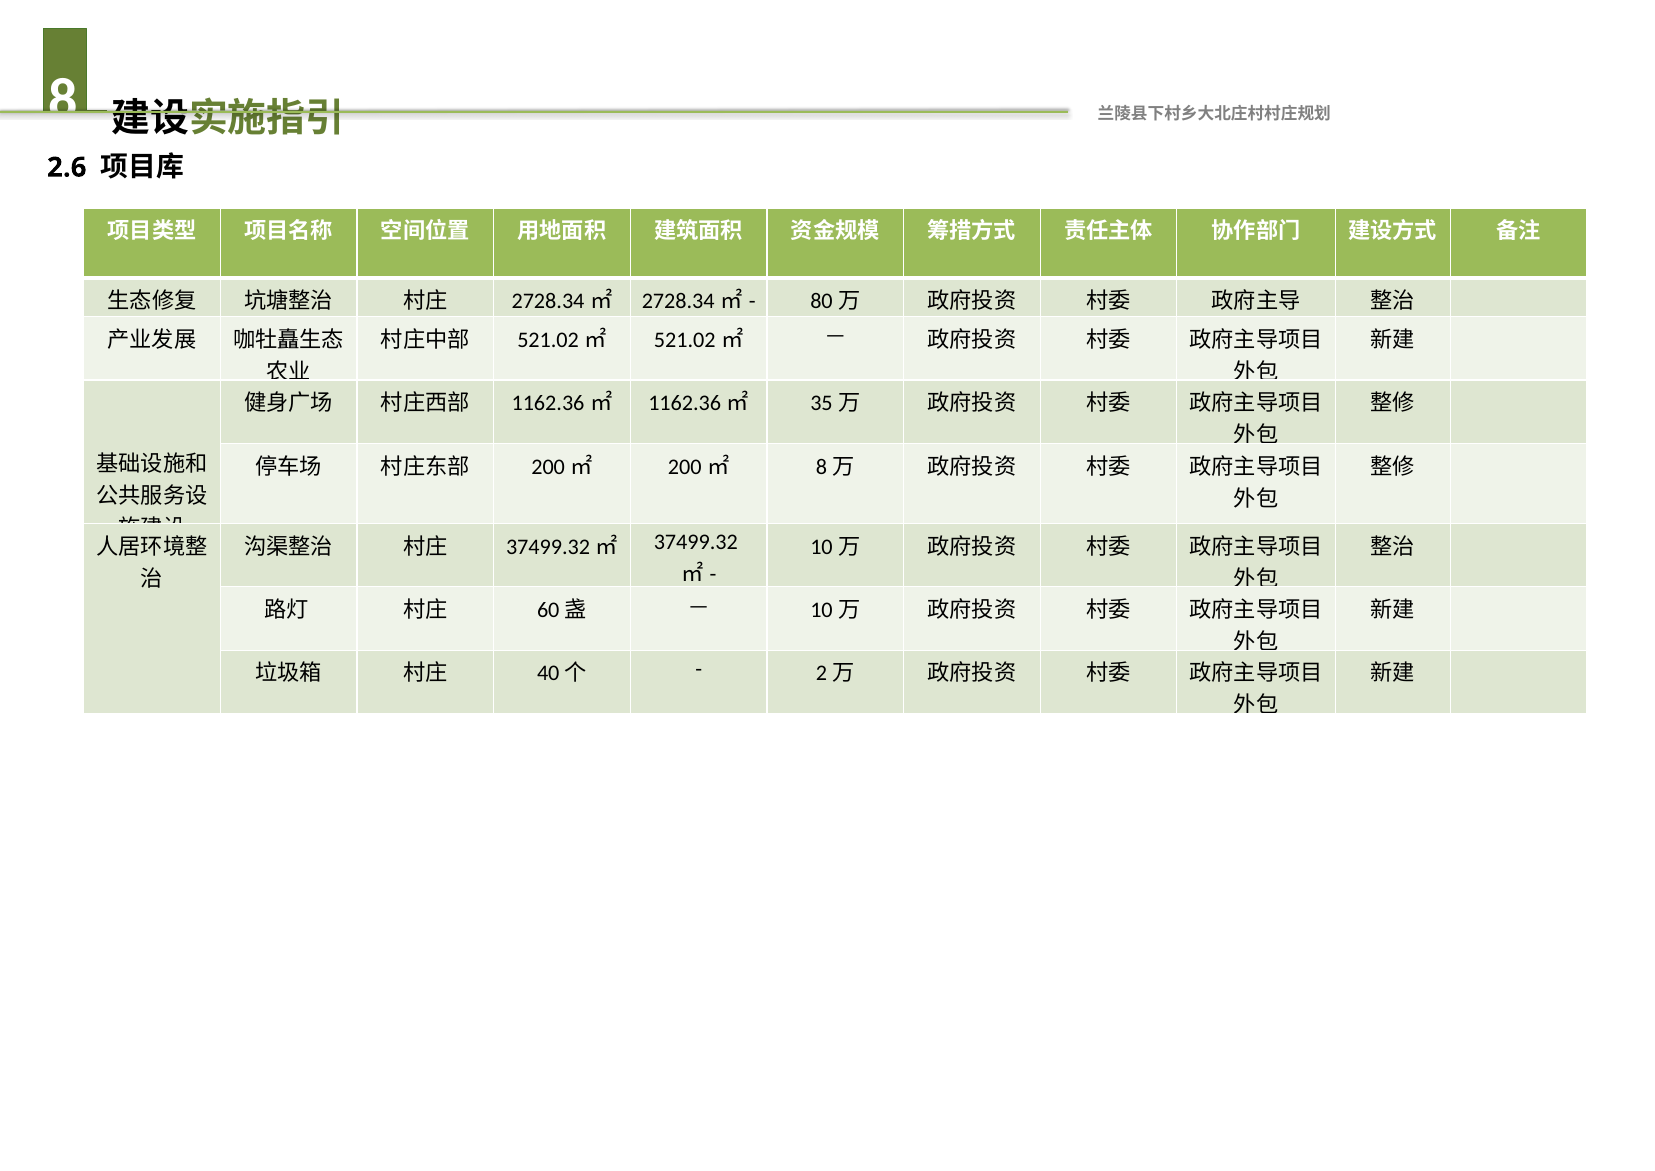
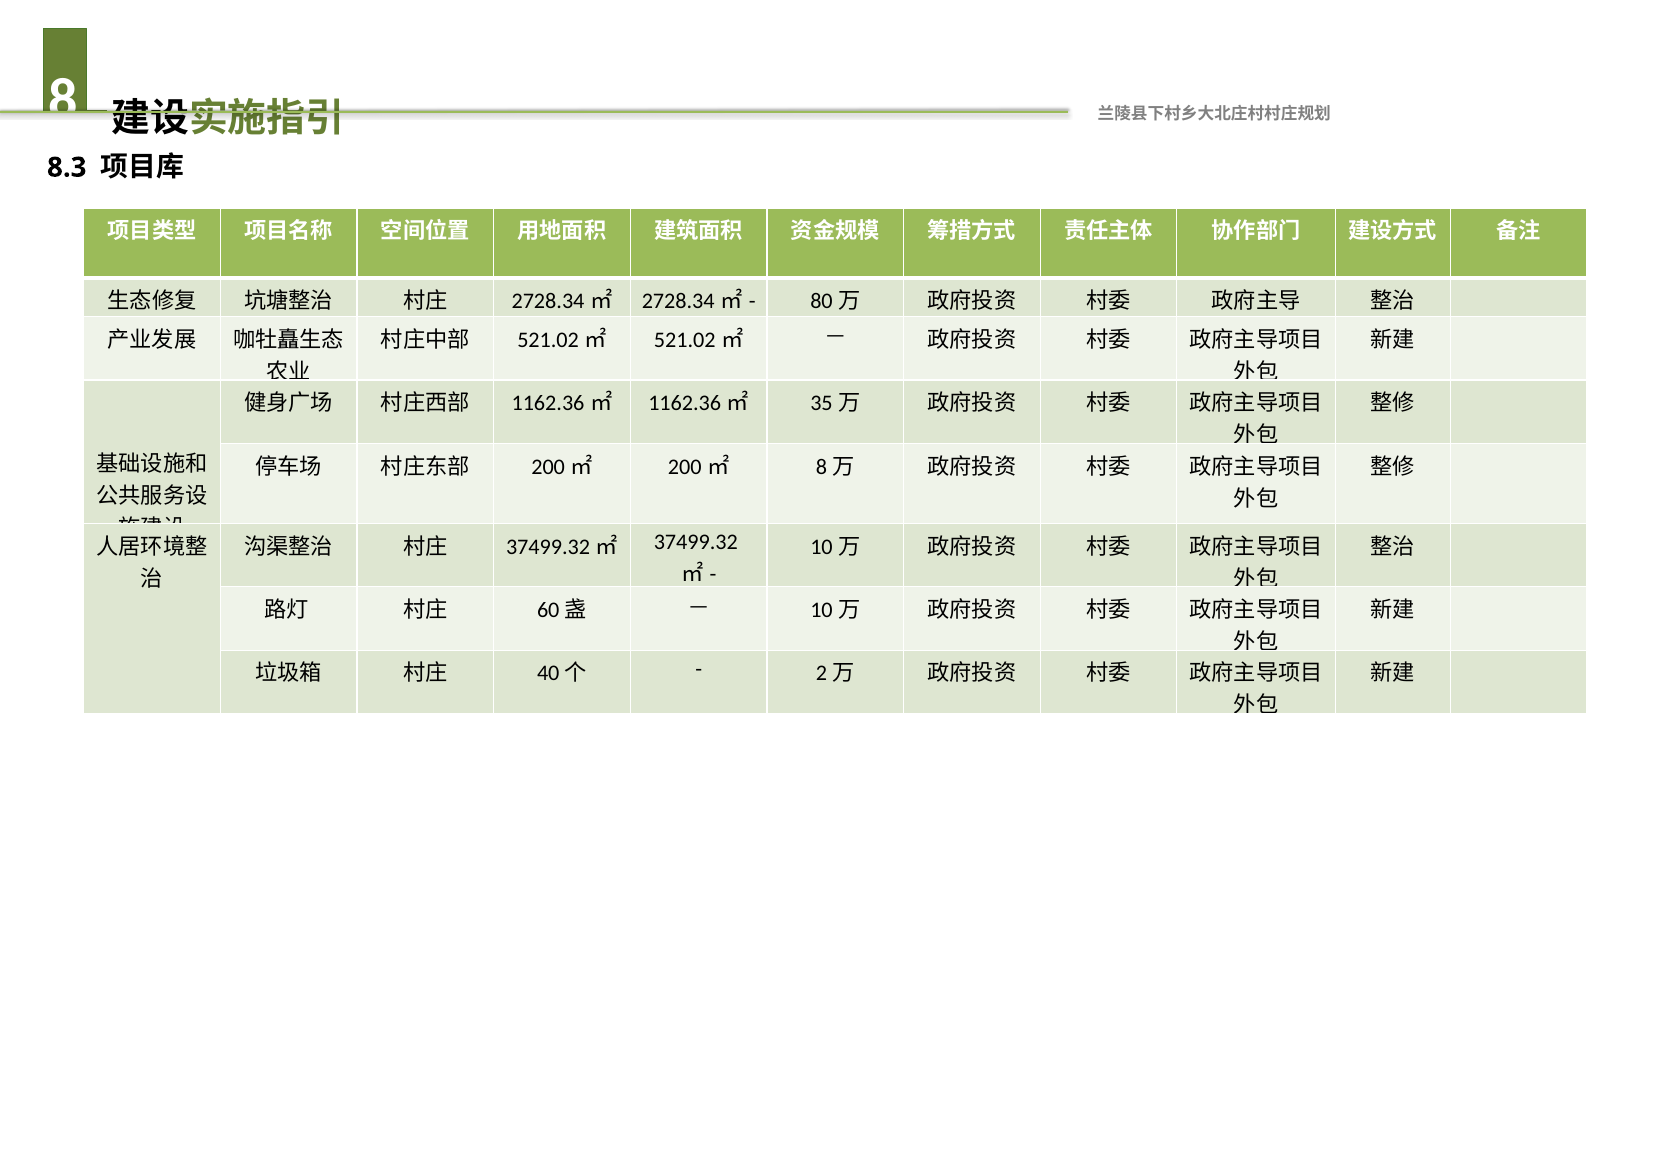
2.6: 2.6 -> 8.3
